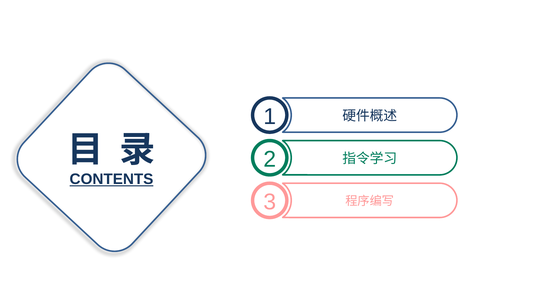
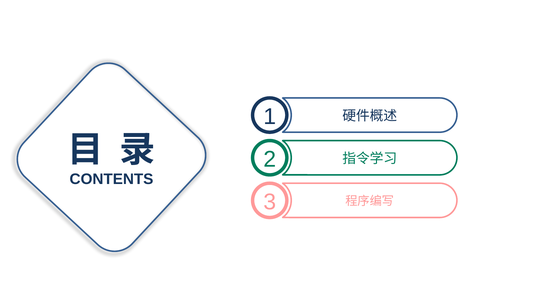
CONTENTS underline: present -> none
